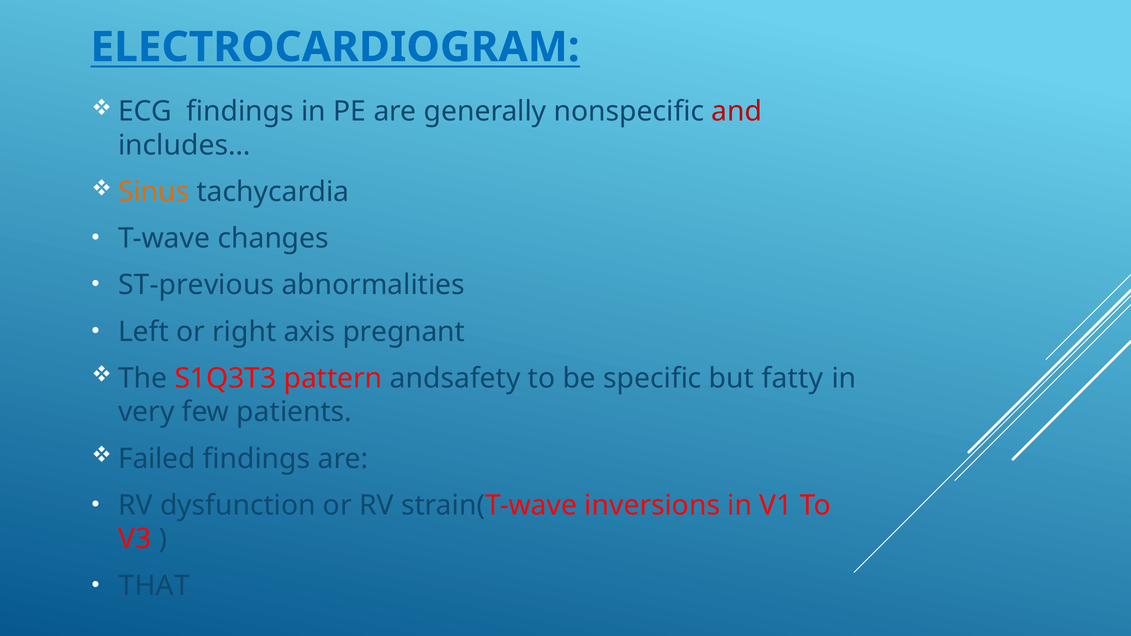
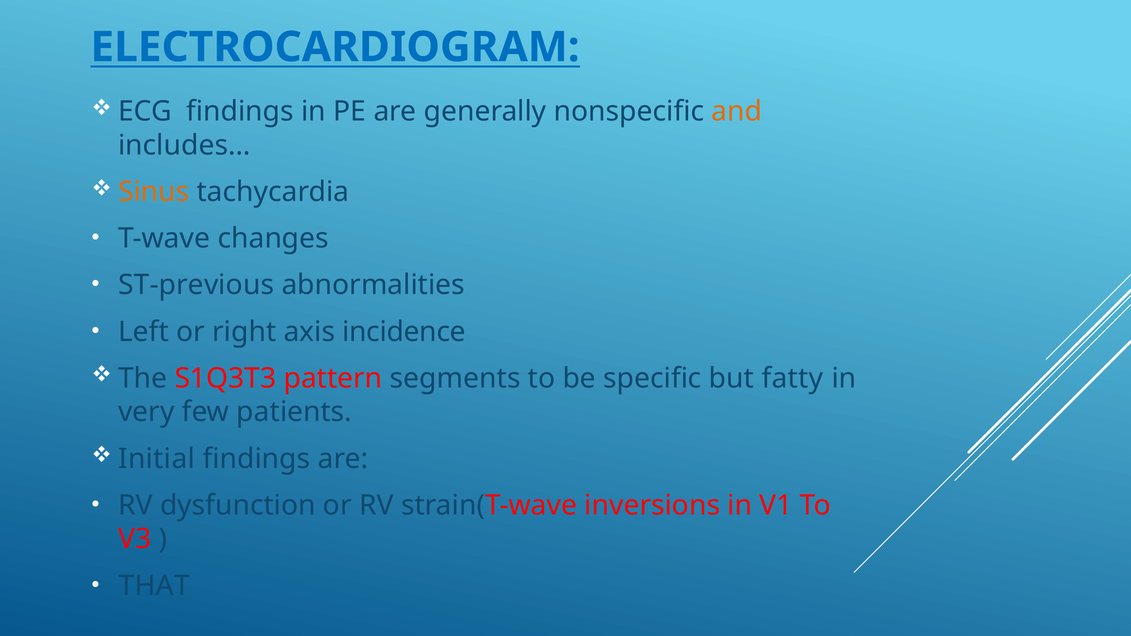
and colour: red -> orange
pregnant: pregnant -> incidence
andsafety: andsafety -> segments
Failed: Failed -> Initial
